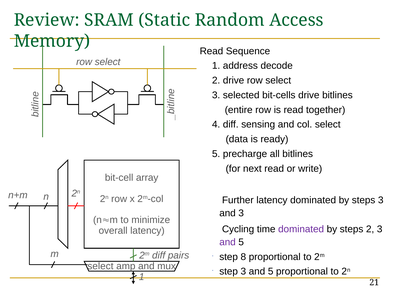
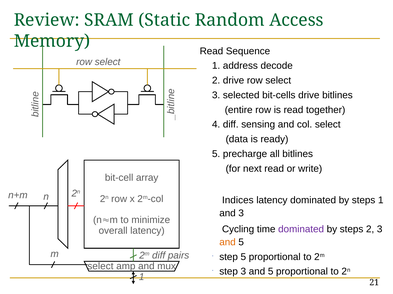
Further: Further -> Indices
steps 3: 3 -> 1
and at (228, 243) colour: purple -> orange
step 8: 8 -> 5
